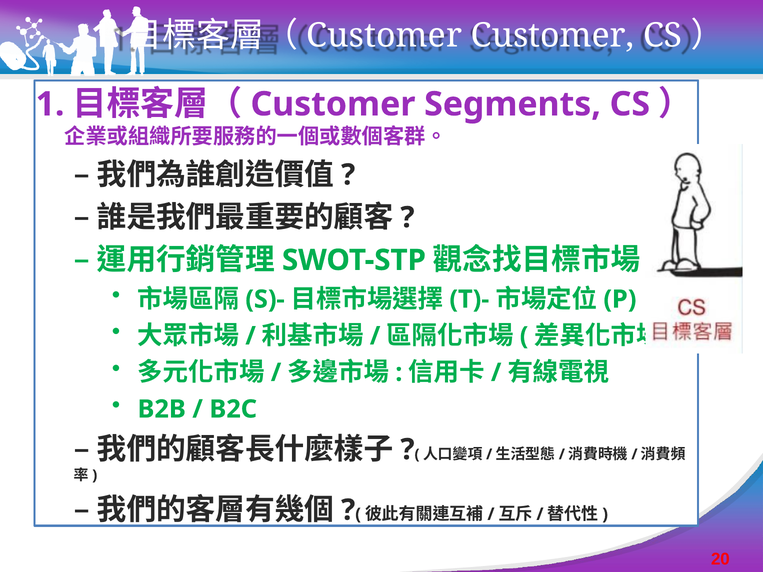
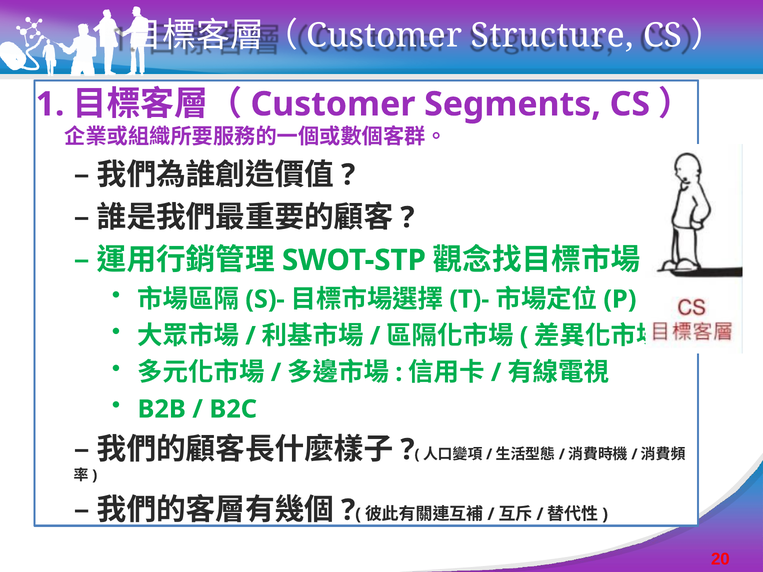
Customer at (552, 36): Customer -> Structure
